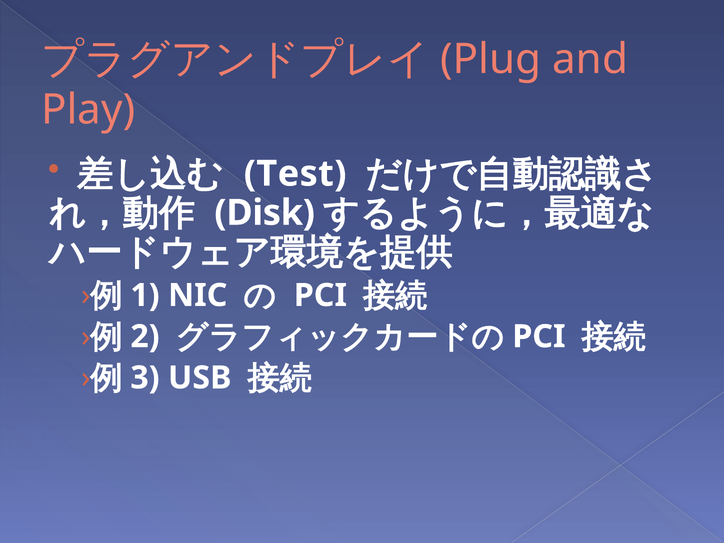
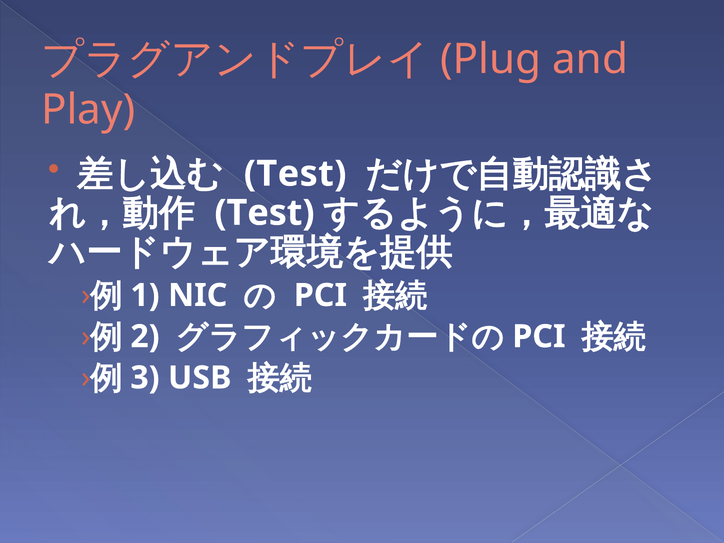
Disk at (265, 213): Disk -> Test
